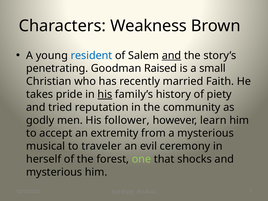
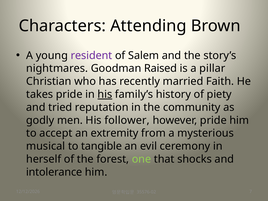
Weakness: Weakness -> Attending
resident colour: blue -> purple
and at (172, 55) underline: present -> none
penetrating: penetrating -> nightmares
small: small -> pillar
however learn: learn -> pride
traveler: traveler -> tangible
mysterious at (54, 172): mysterious -> intolerance
